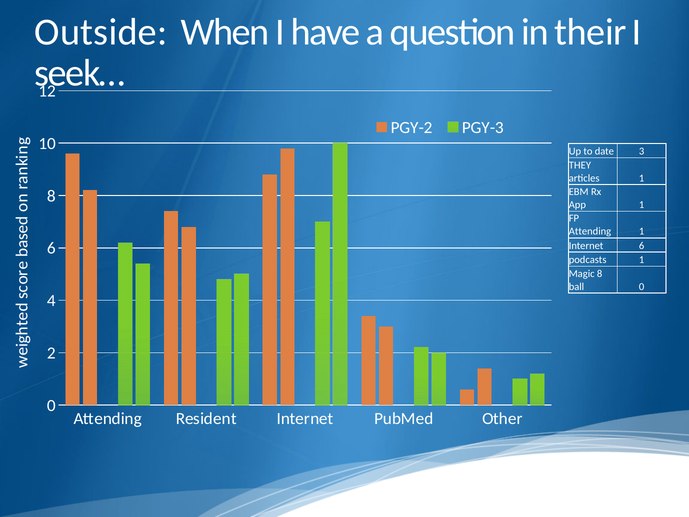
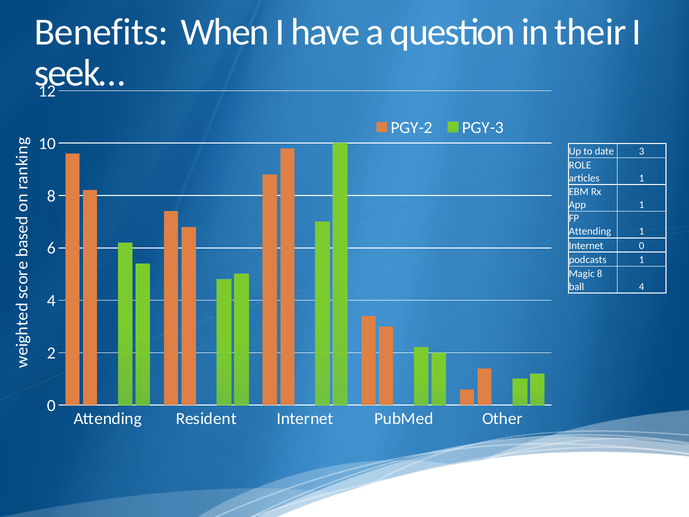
Outside: Outside -> Benefits
THEY: THEY -> ROLE
Internet 6: 6 -> 0
ball 0: 0 -> 4
